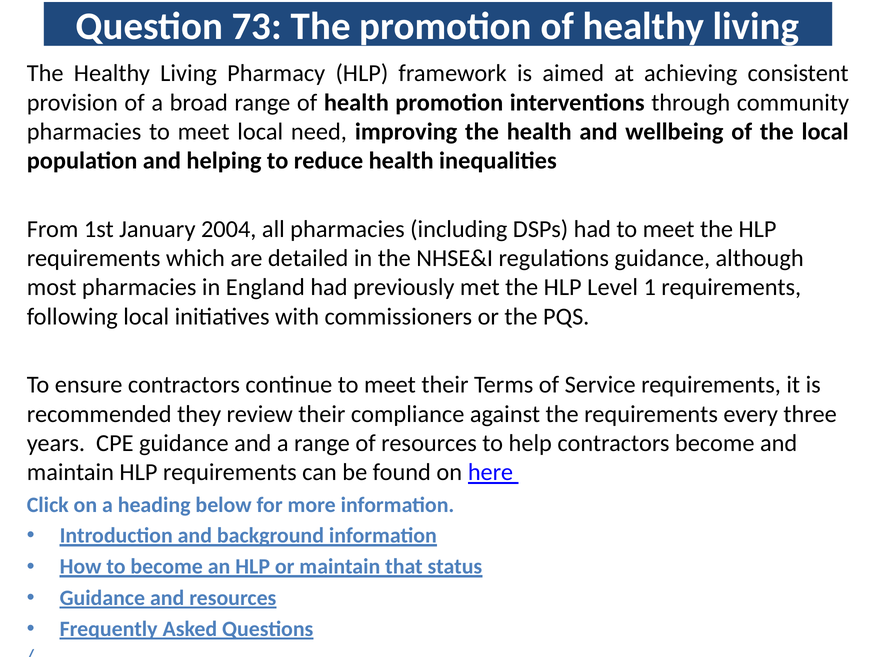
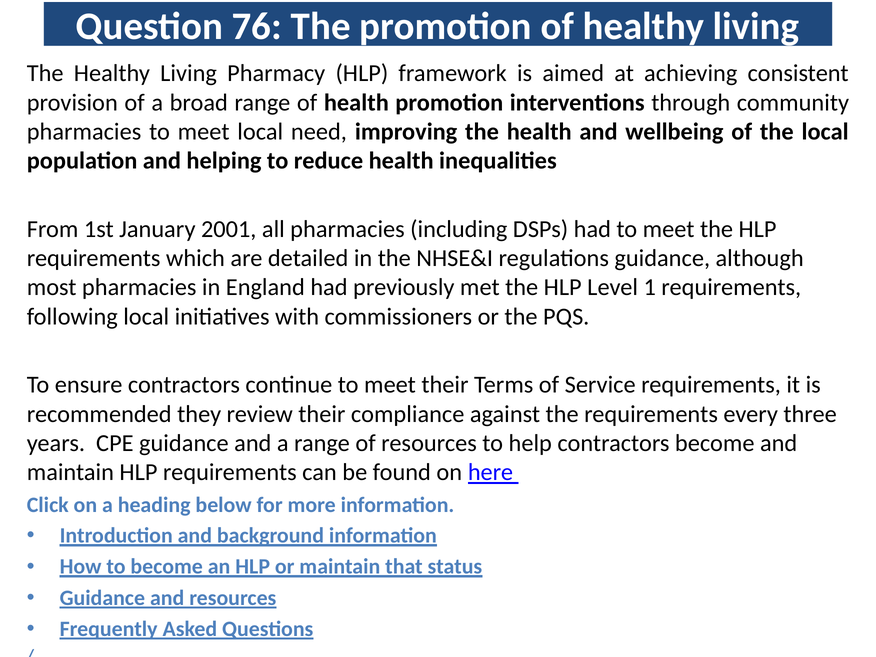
73: 73 -> 76
2004: 2004 -> 2001
